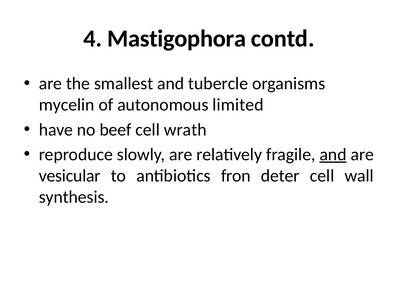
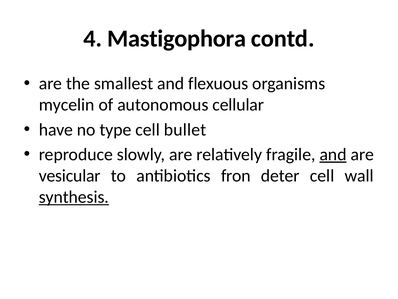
tubercle: tubercle -> flexuous
limited: limited -> cellular
beef: beef -> type
wrath: wrath -> bullet
synthesis underline: none -> present
